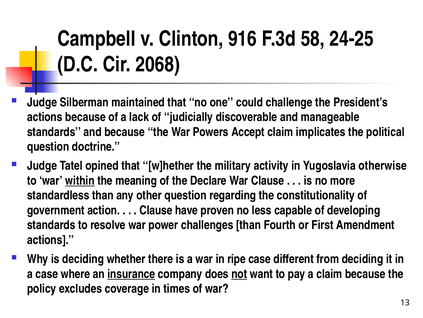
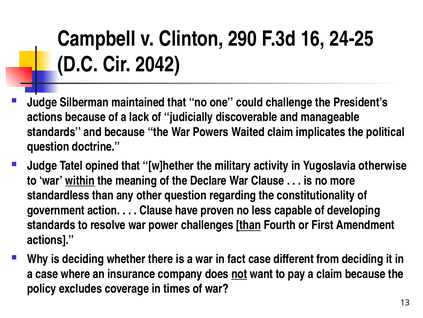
916: 916 -> 290
58: 58 -> 16
2068: 2068 -> 2042
Accept: Accept -> Waited
than at (249, 225) underline: none -> present
ripe: ripe -> fact
insurance underline: present -> none
